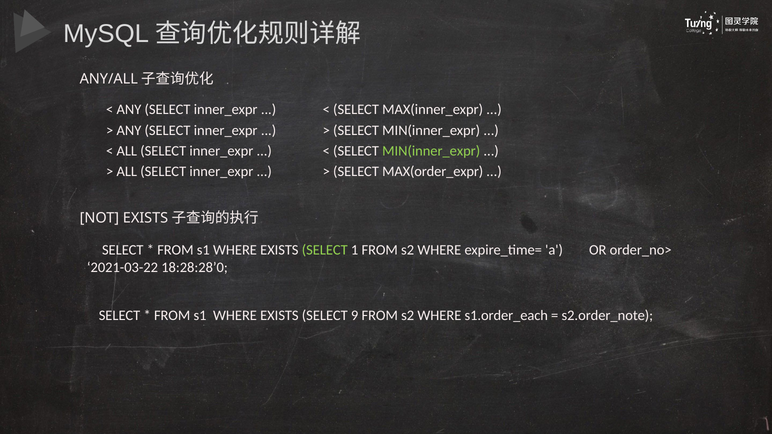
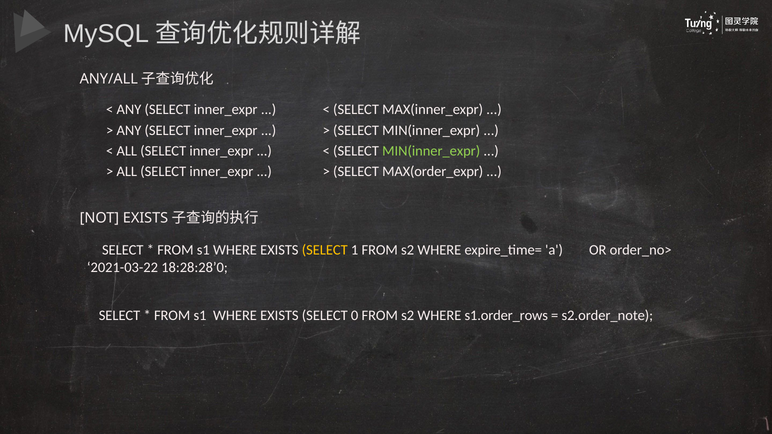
SELECT at (325, 250) colour: light green -> yellow
9: 9 -> 0
s1.order_each: s1.order_each -> s1.order_rows
